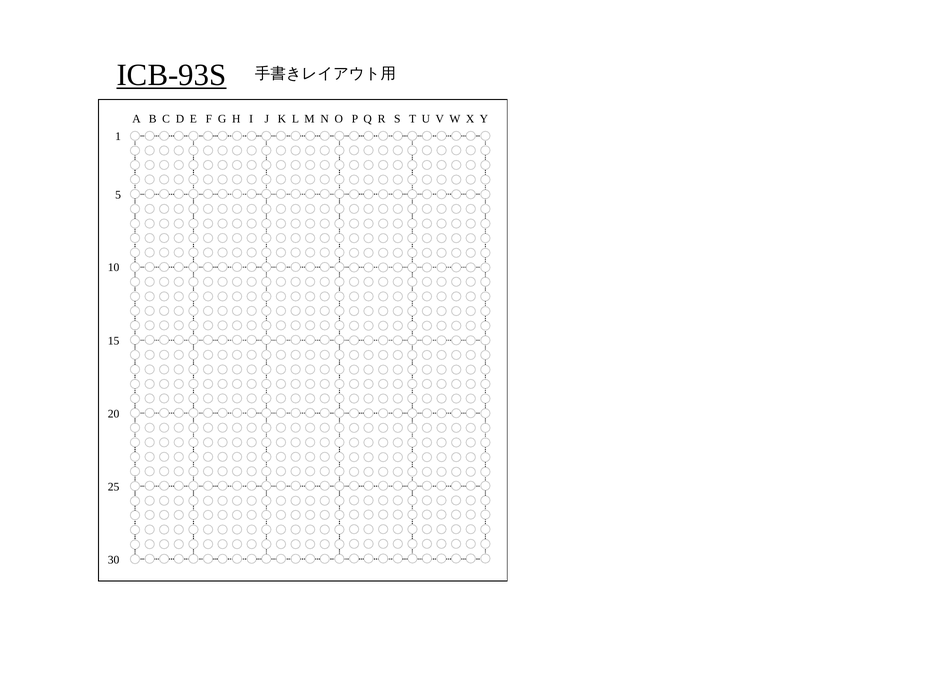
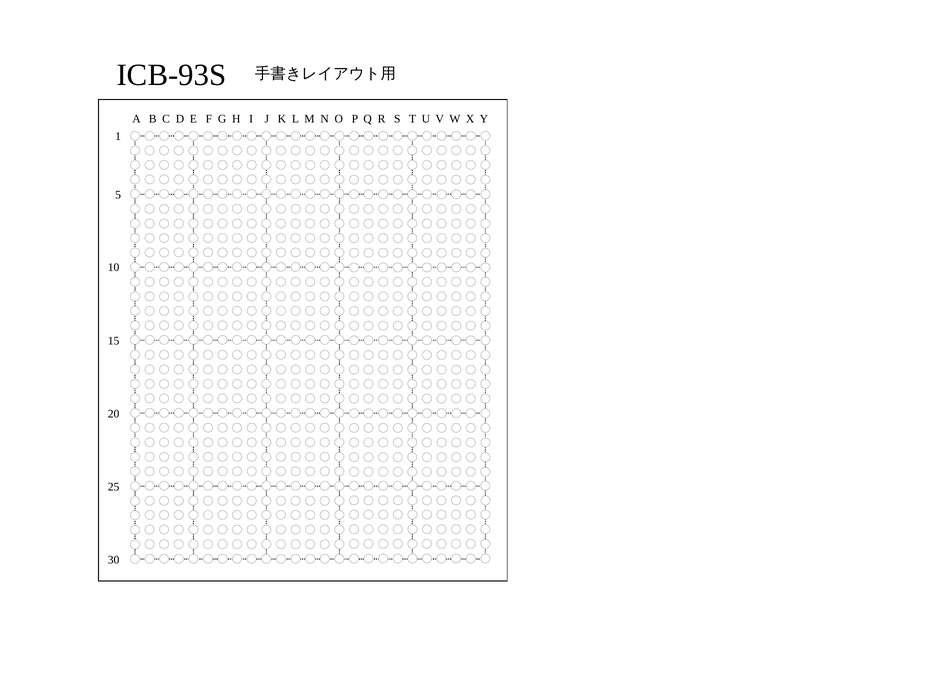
ICB-93S underline: present -> none
